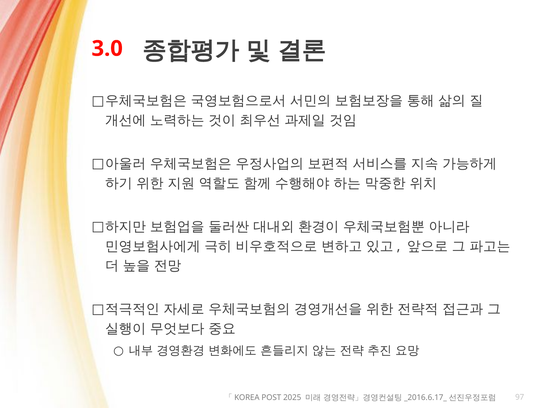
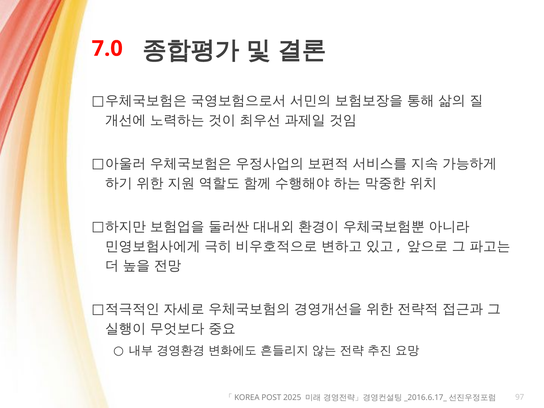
3.0: 3.0 -> 7.0
